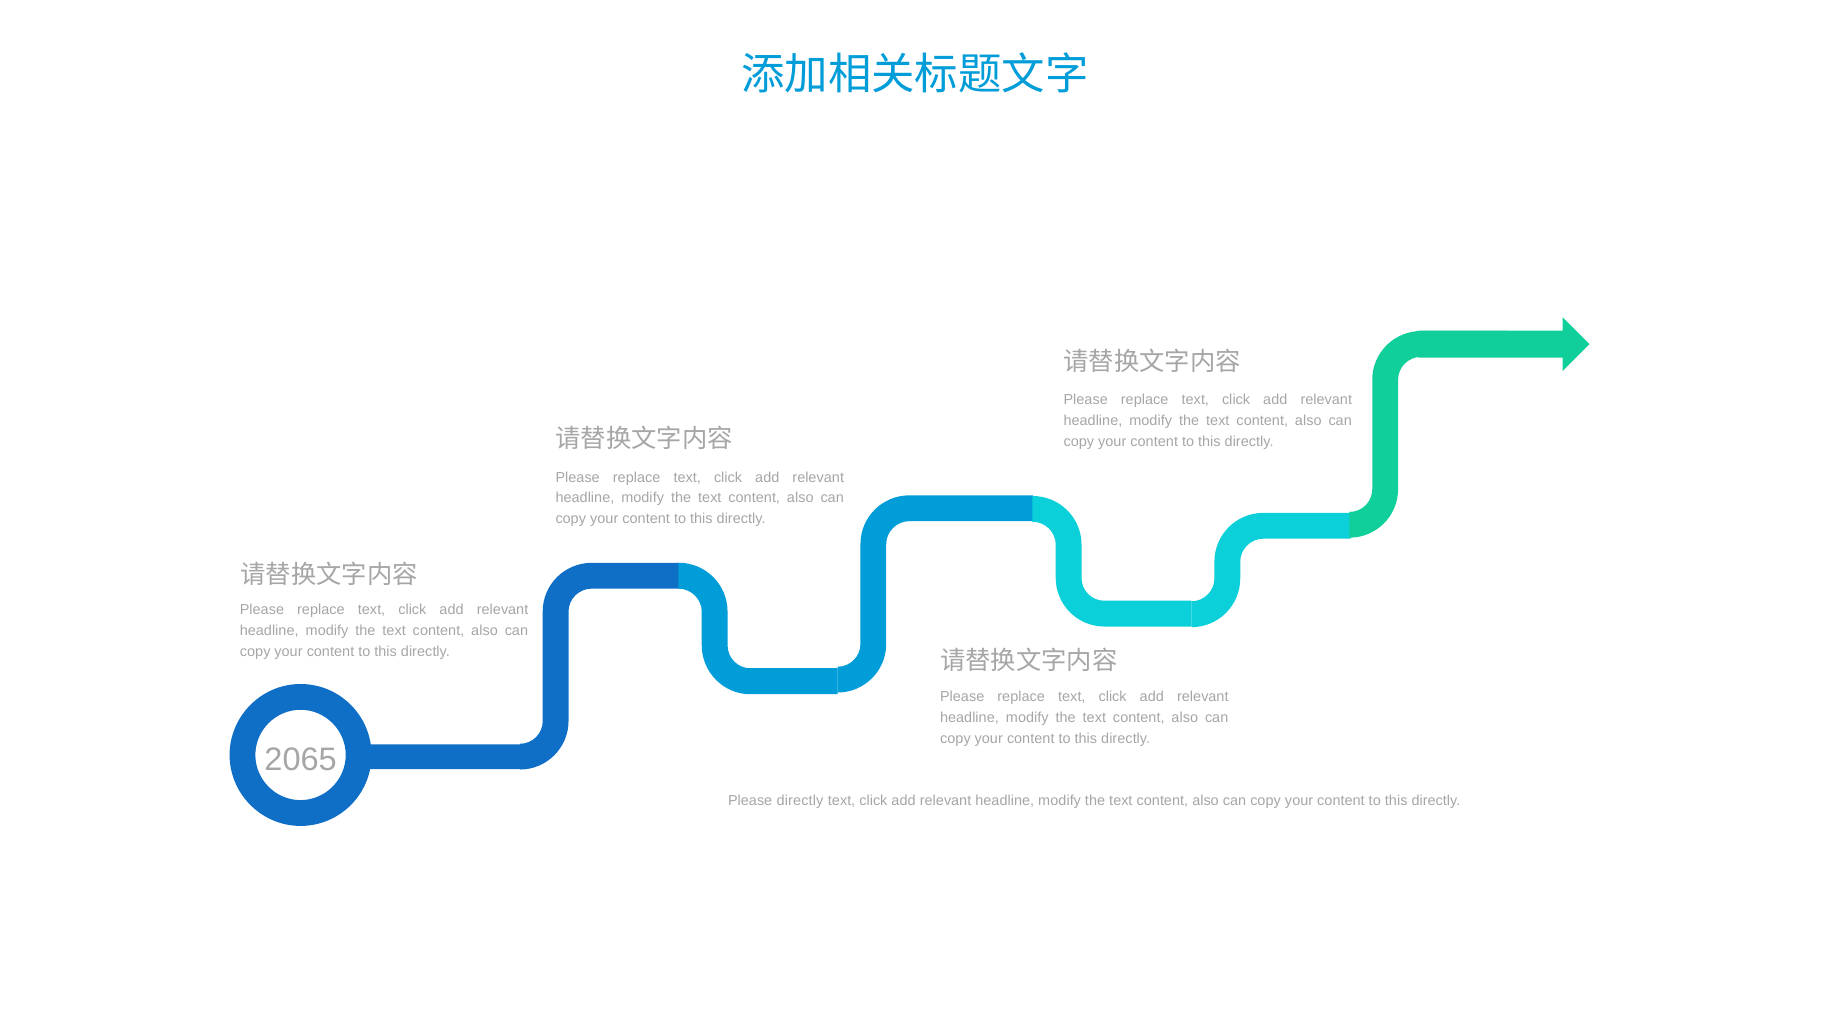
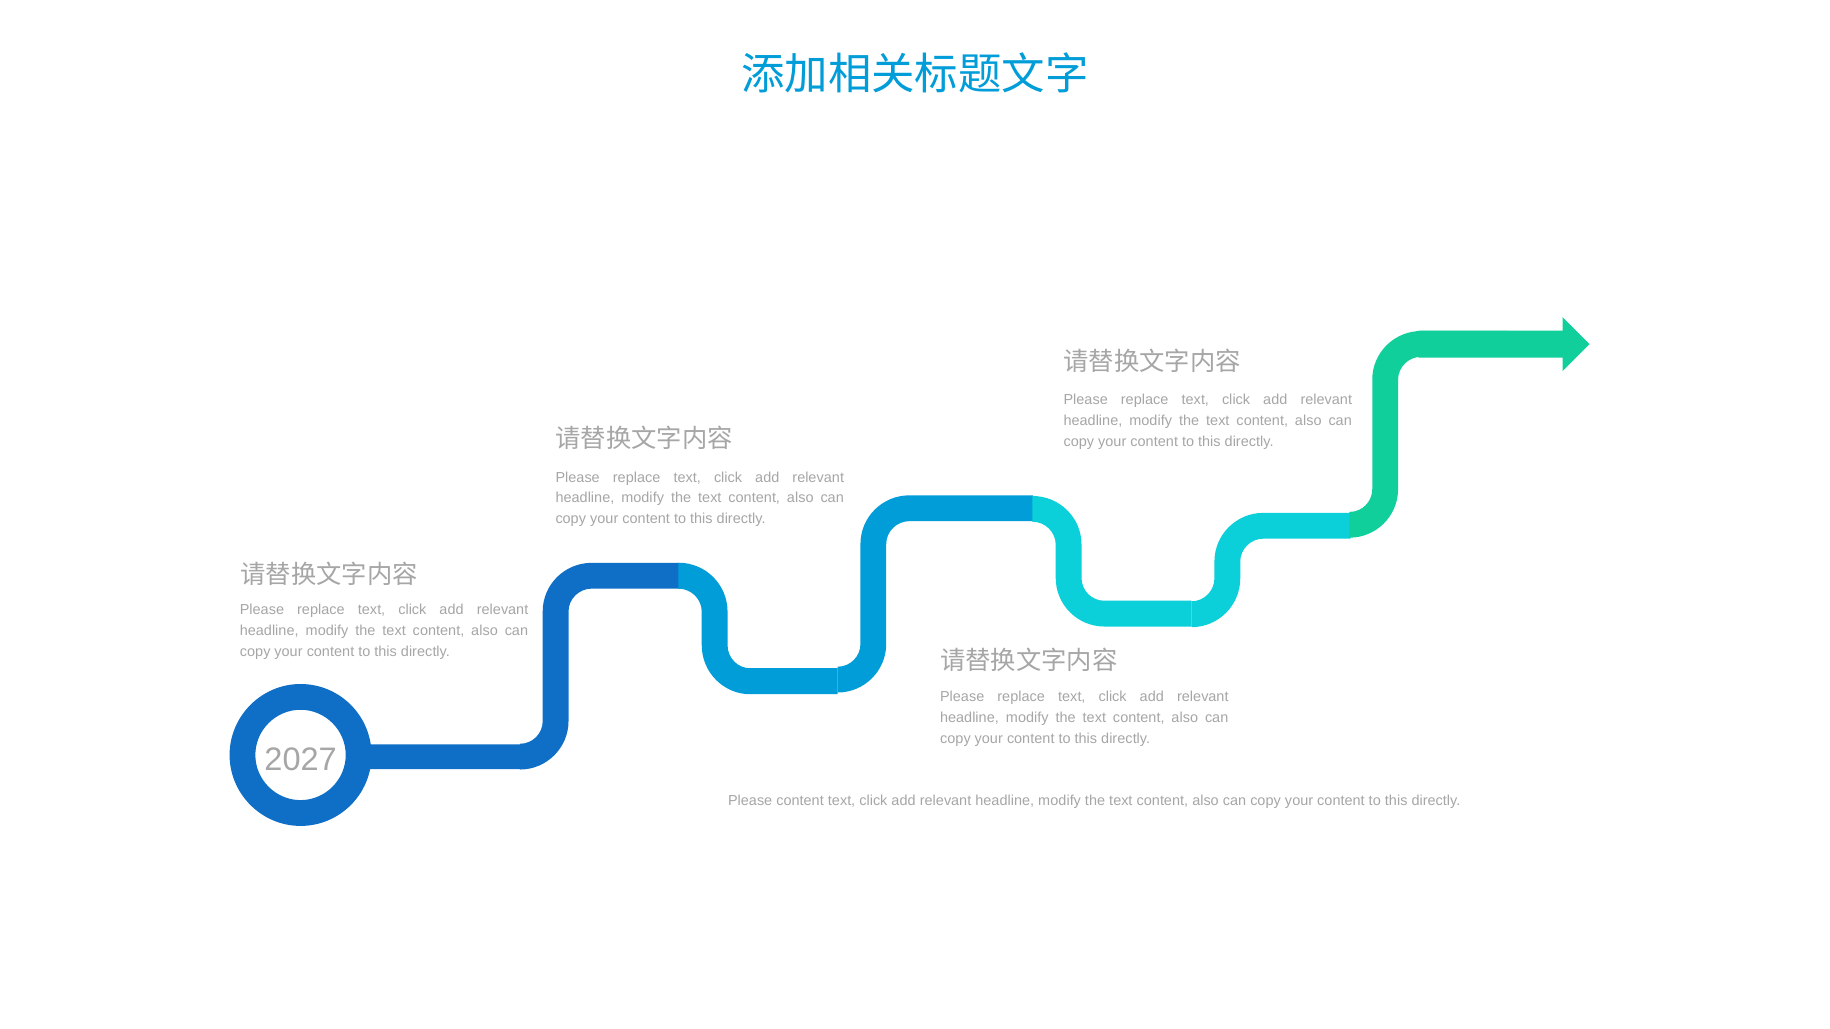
2065: 2065 -> 2027
Please directly: directly -> content
